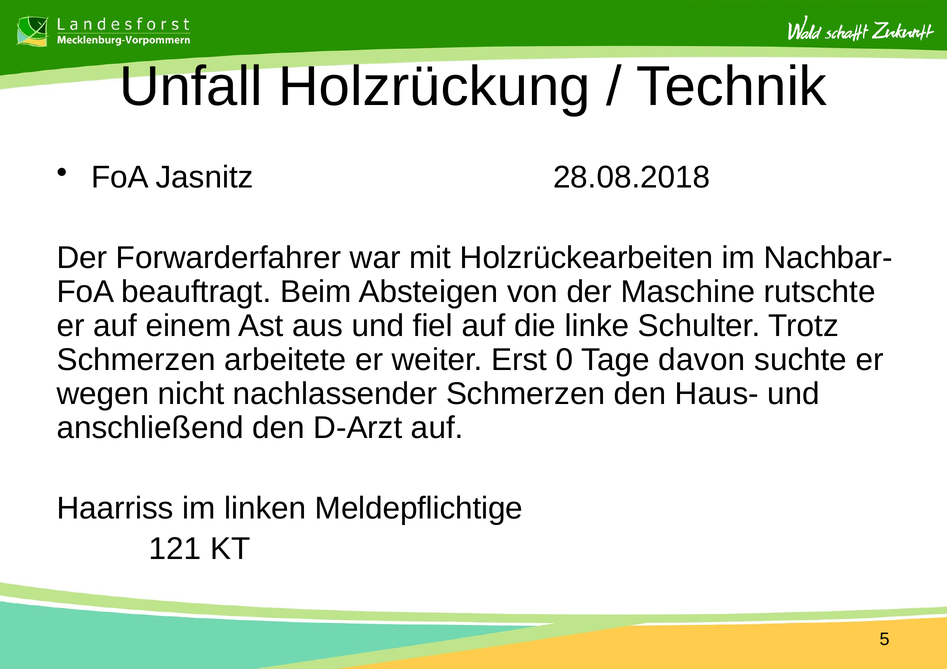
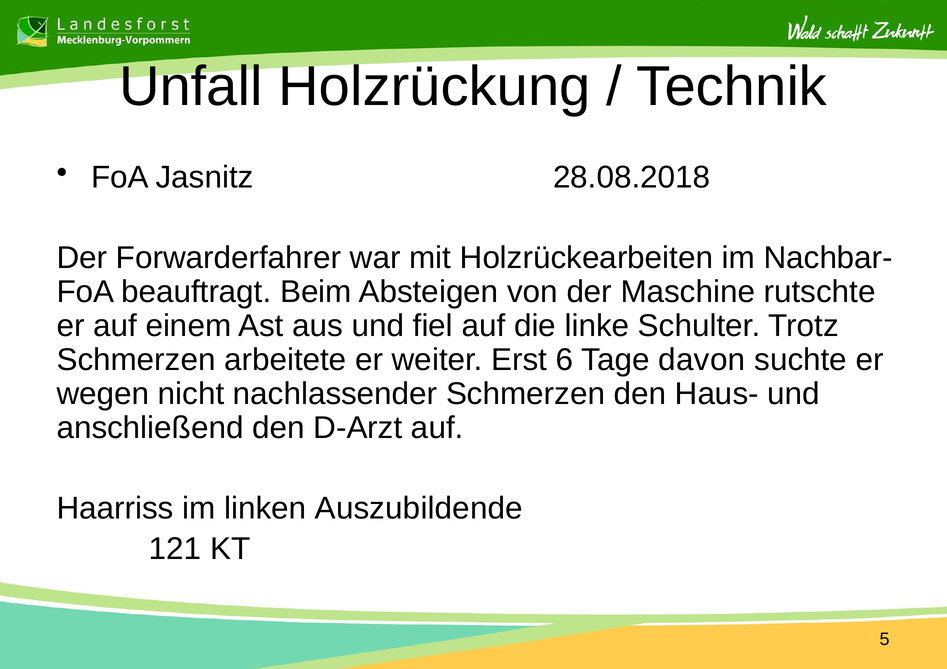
0: 0 -> 6
Meldepflichtige: Meldepflichtige -> Auszubildende
